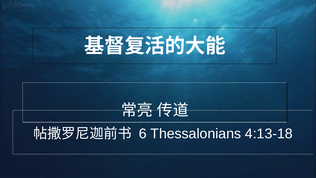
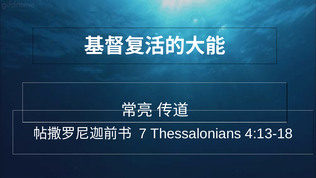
6: 6 -> 7
